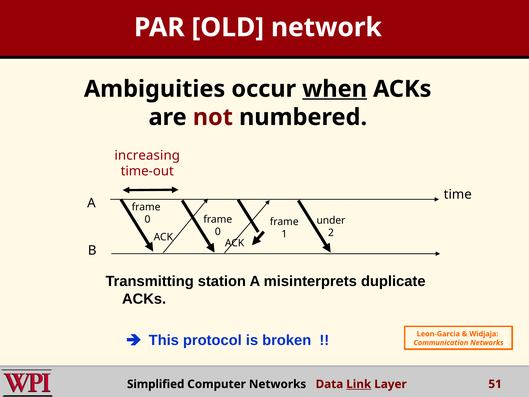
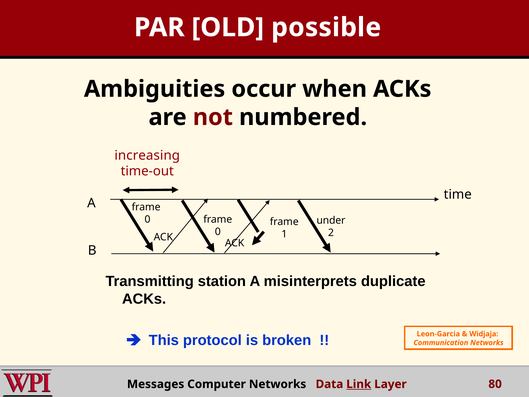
network: network -> possible
when underline: present -> none
Simplified: Simplified -> Messages
51: 51 -> 80
